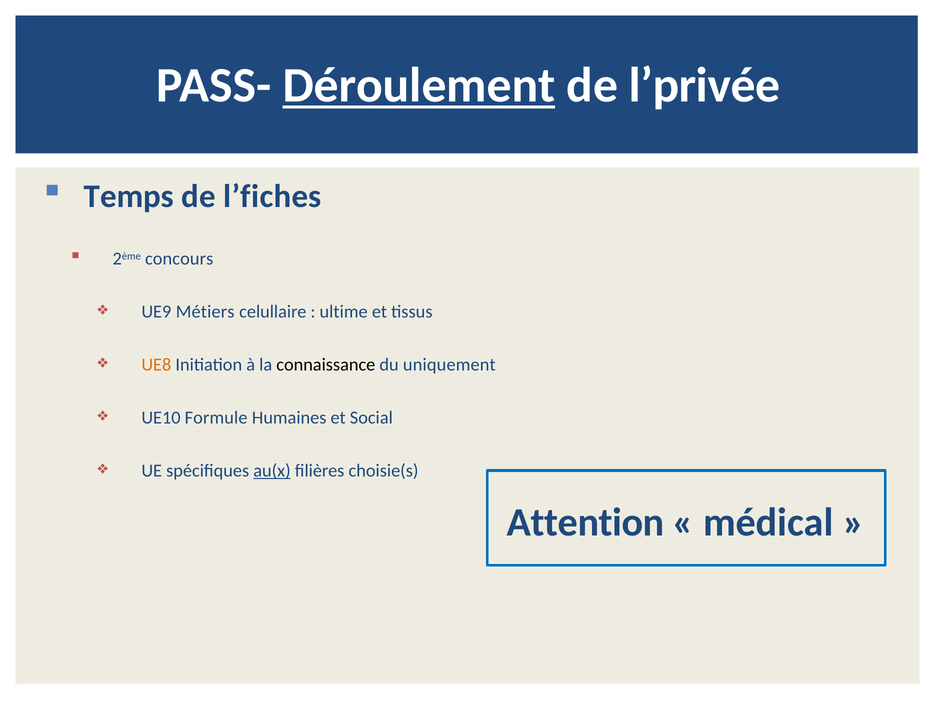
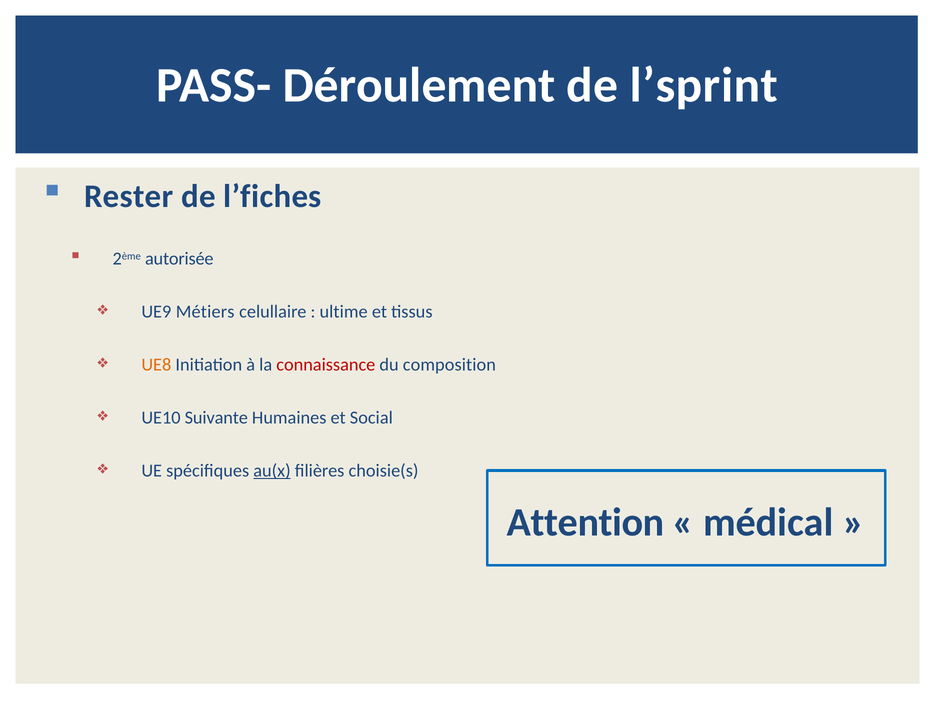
Déroulement underline: present -> none
l’privée: l’privée -> l’sprint
Temps: Temps -> Rester
concours: concours -> autorisée
connaissance colour: black -> red
uniquement: uniquement -> composition
Formule: Formule -> Suivante
